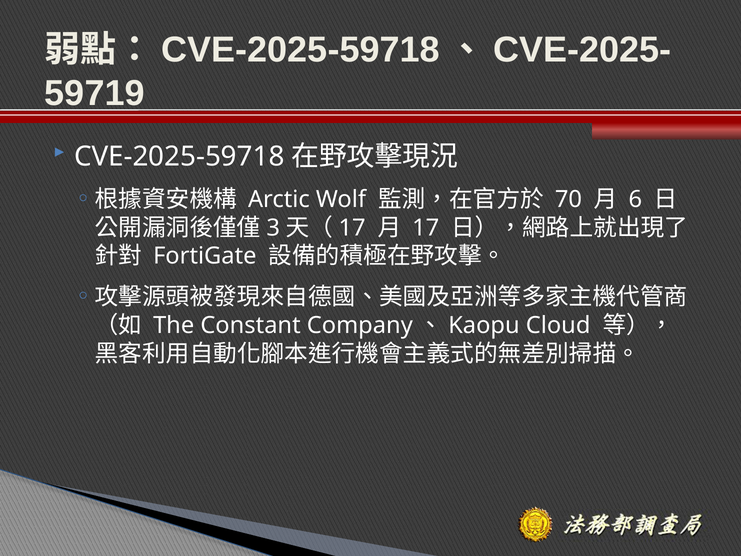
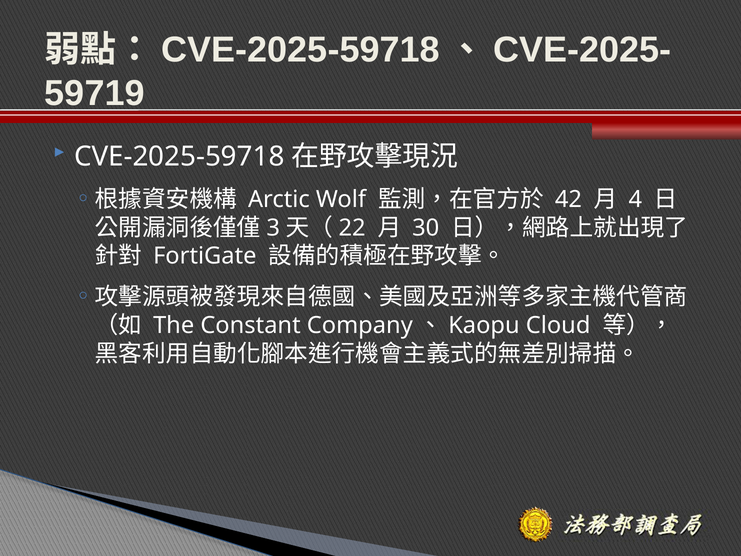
70: 70 -> 42
6: 6 -> 4
17 at (352, 228): 17 -> 22
17 at (426, 228): 17 -> 30
